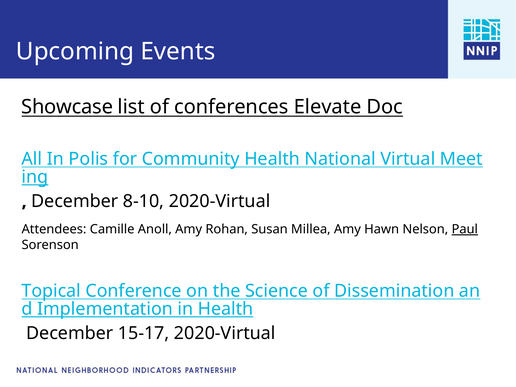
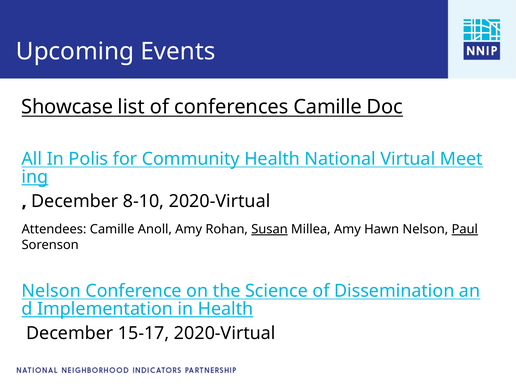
conferences Elevate: Elevate -> Camille
Susan underline: none -> present
Topical at (51, 291): Topical -> Nelson
